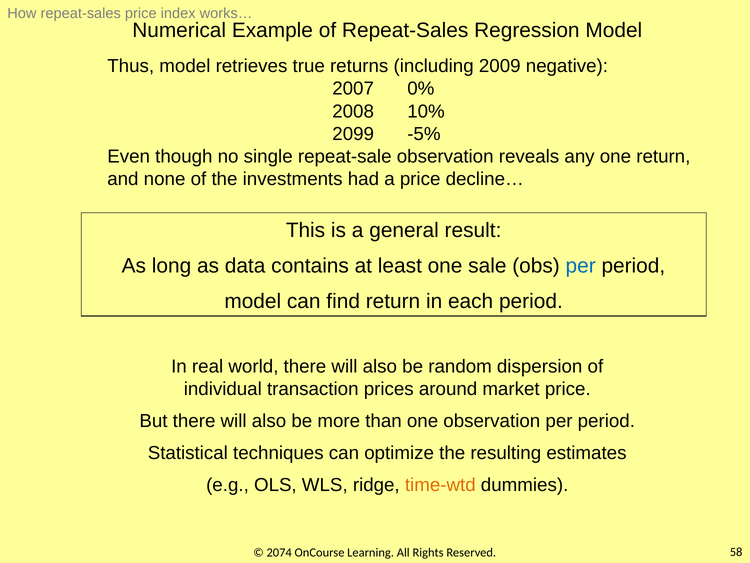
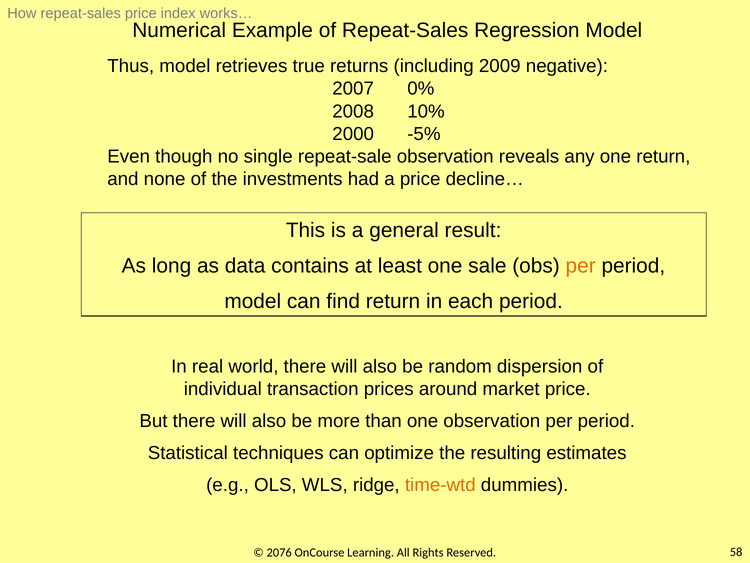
2099: 2099 -> 2000
per at (581, 266) colour: blue -> orange
2074: 2074 -> 2076
